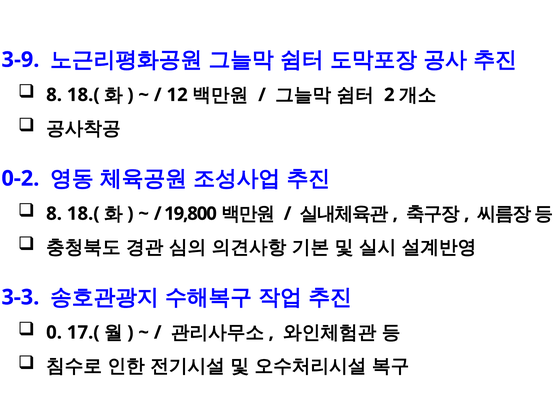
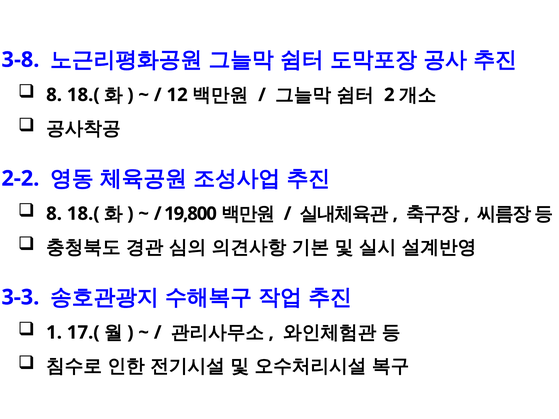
3-9: 3-9 -> 3-8
0-2: 0-2 -> 2-2
0: 0 -> 1
